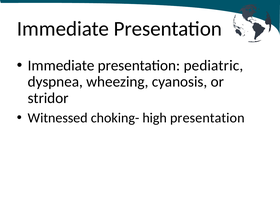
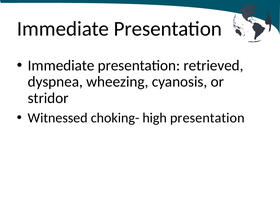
pediatric: pediatric -> retrieved
